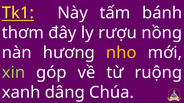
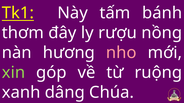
nho colour: yellow -> pink
